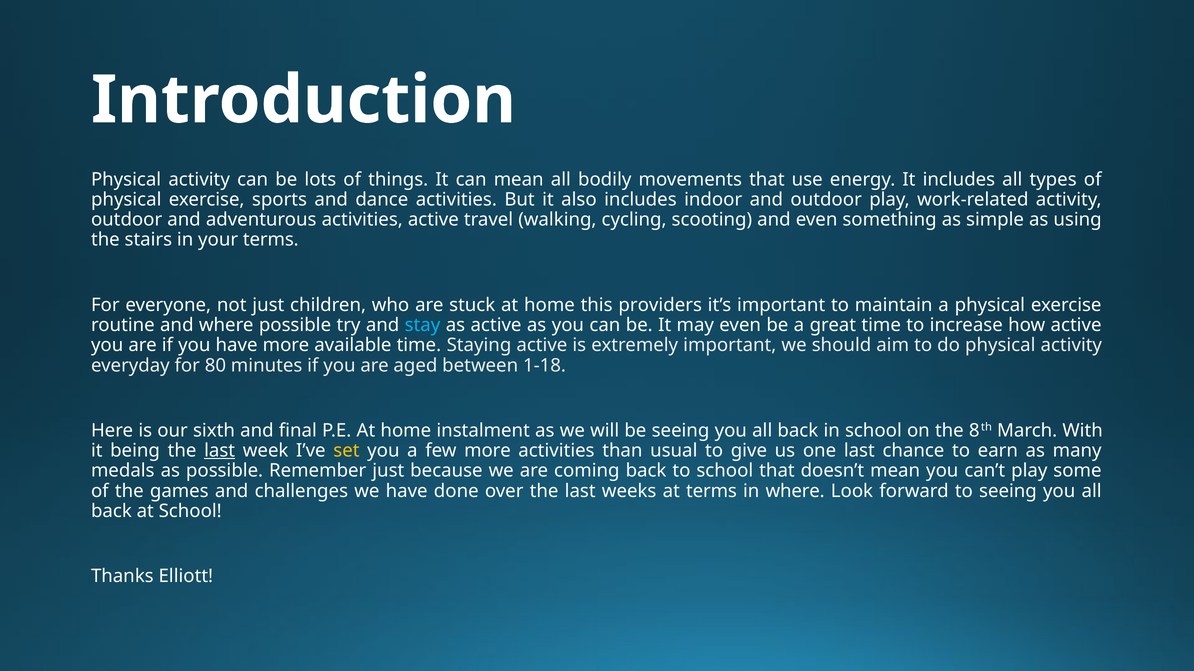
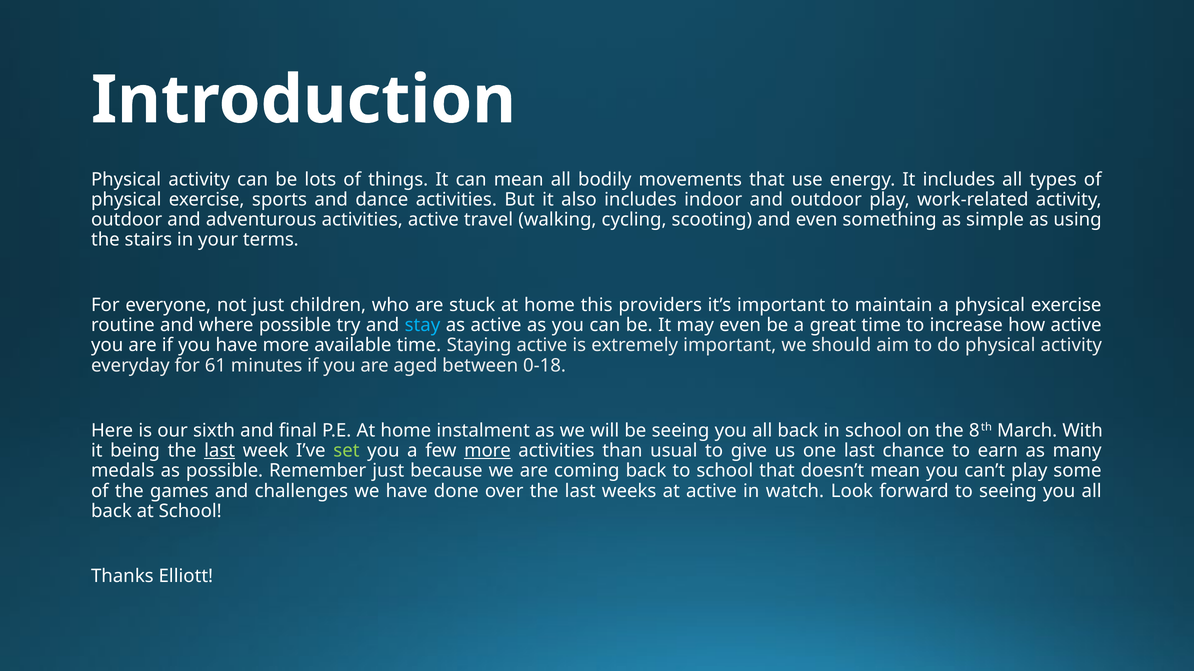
80: 80 -> 61
1-18: 1-18 -> 0-18
set colour: yellow -> light green
more at (488, 451) underline: none -> present
at terms: terms -> active
in where: where -> watch
